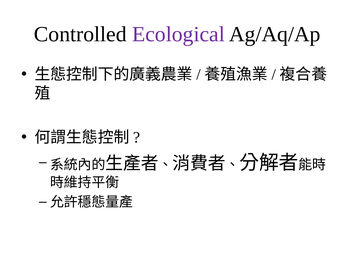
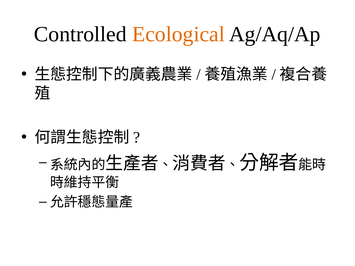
Ecological colour: purple -> orange
